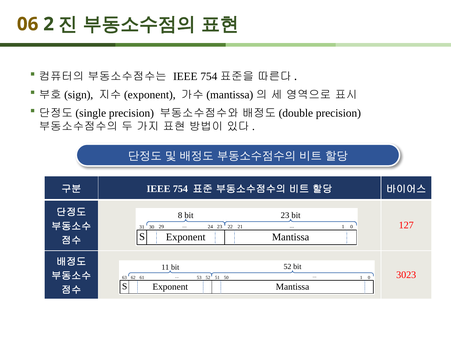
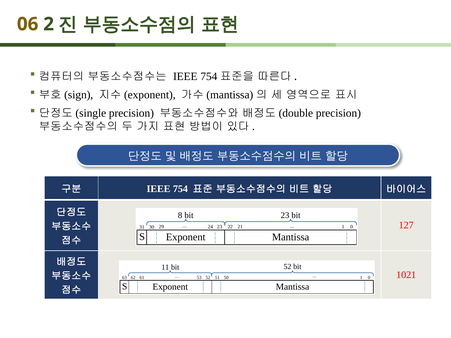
3023: 3023 -> 1021
